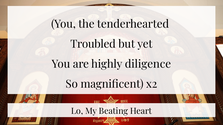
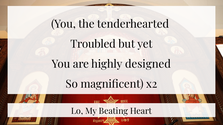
diligence: diligence -> designed
